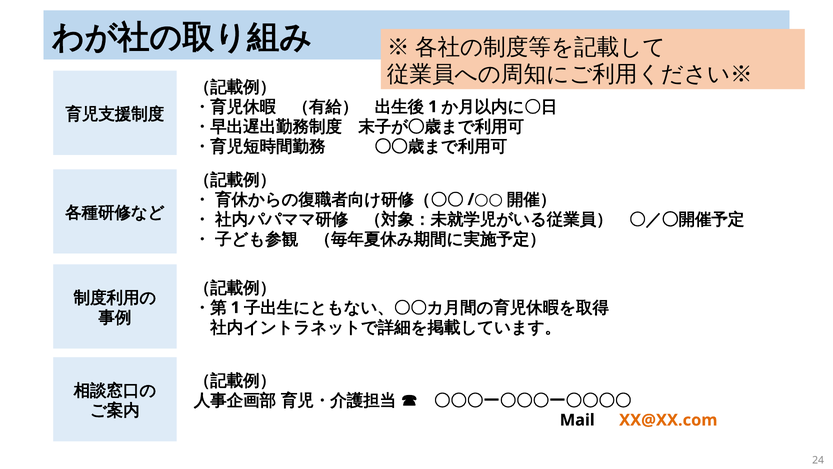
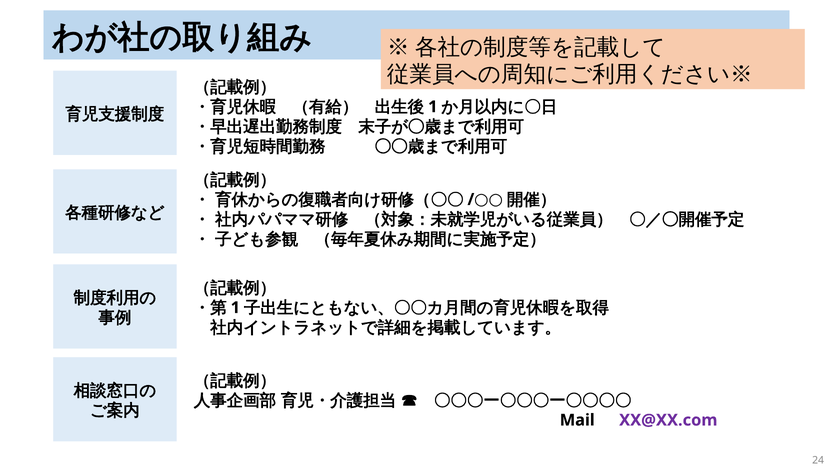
XX@XX.com colour: orange -> purple
